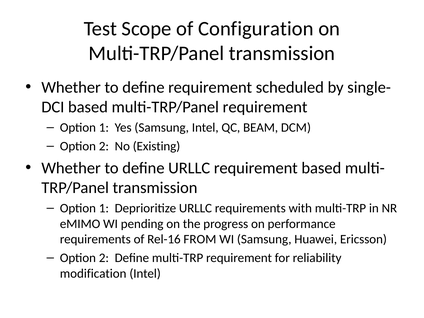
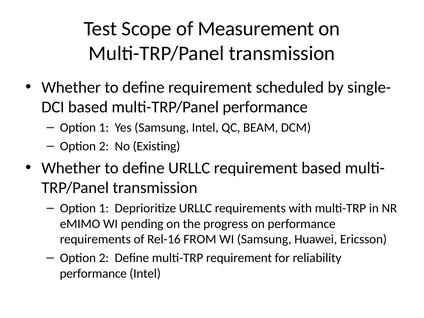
Configuration: Configuration -> Measurement
multi-TRP/Panel requirement: requirement -> performance
modification at (93, 273): modification -> performance
